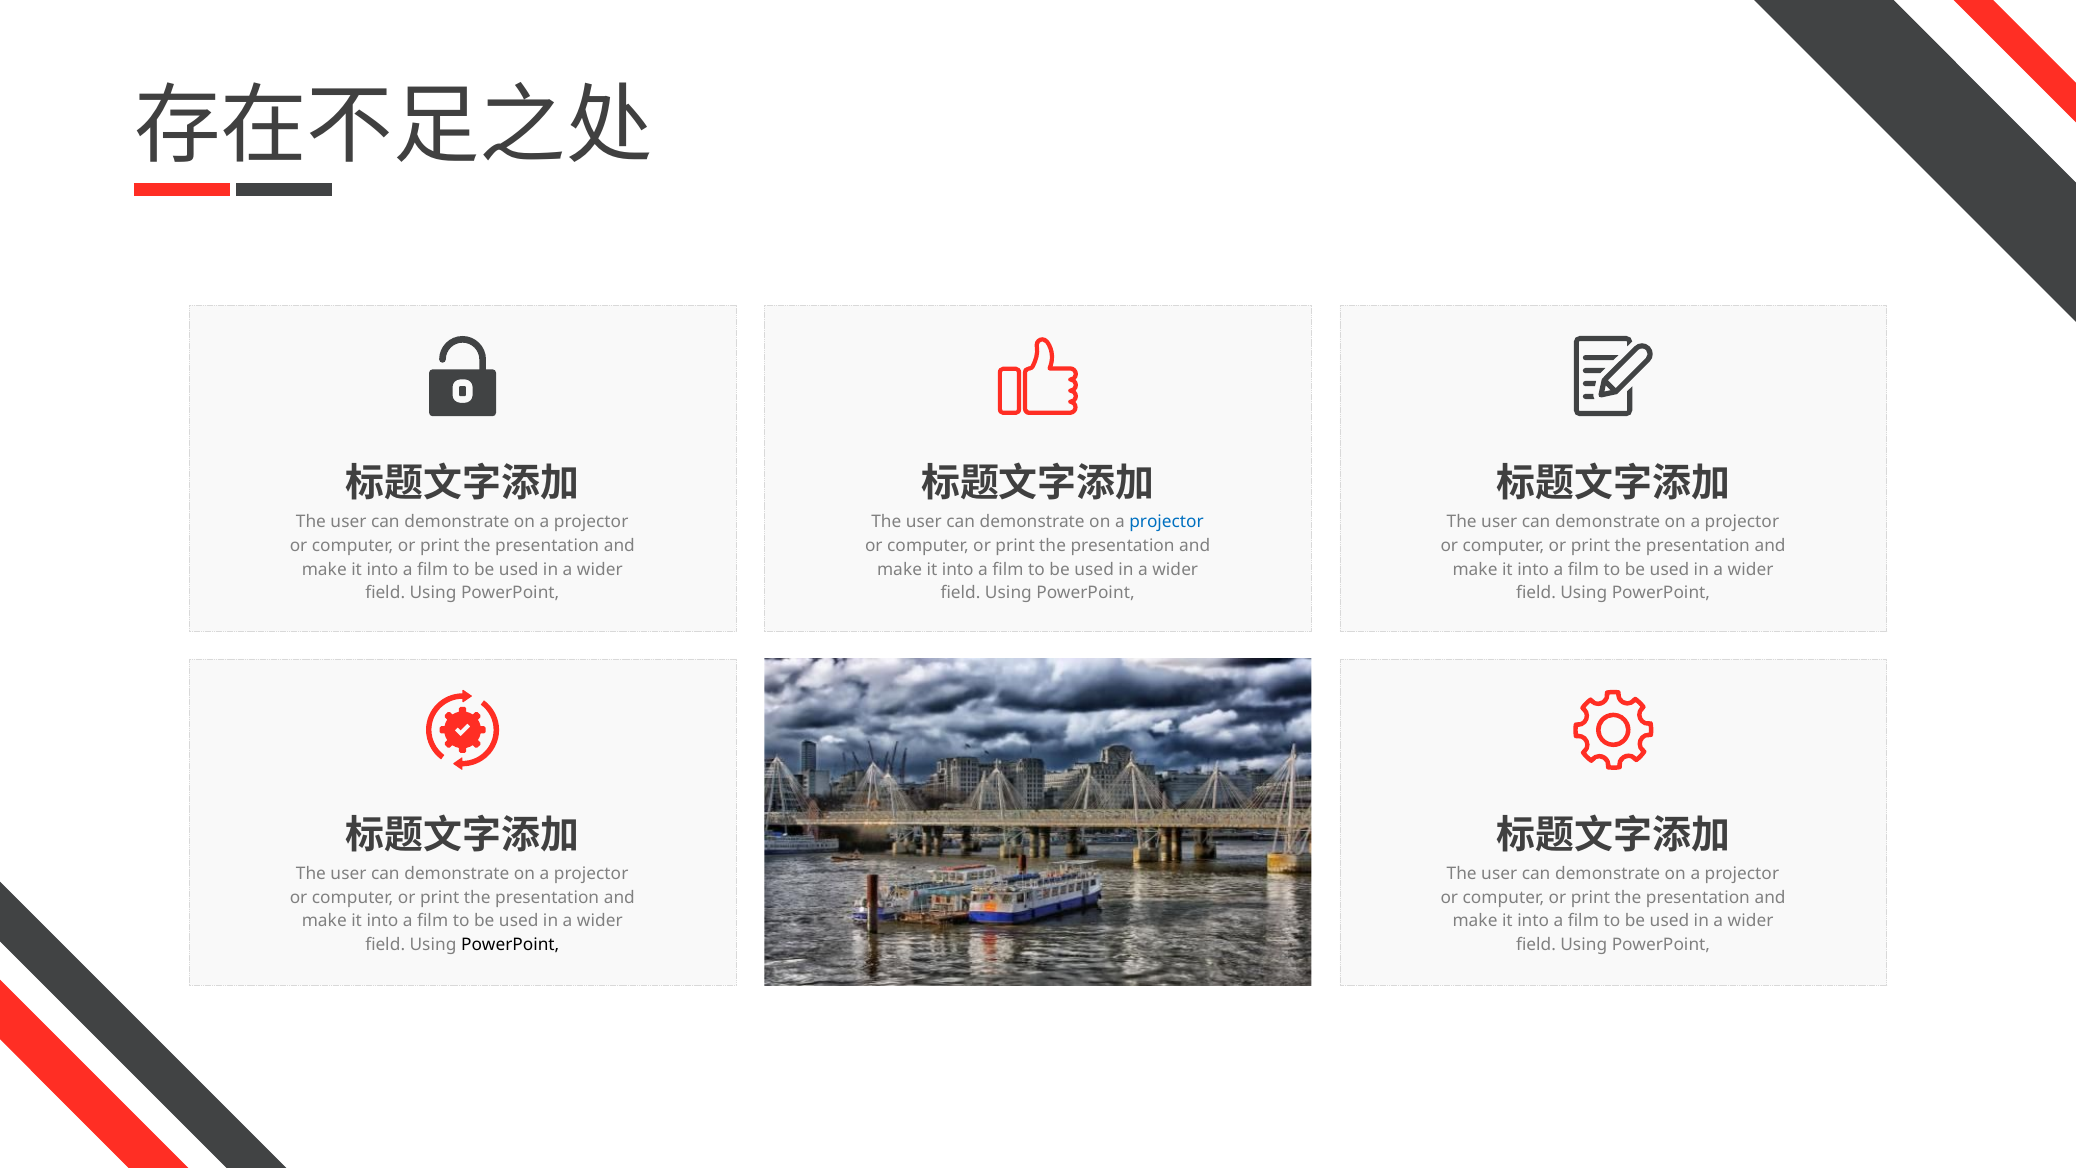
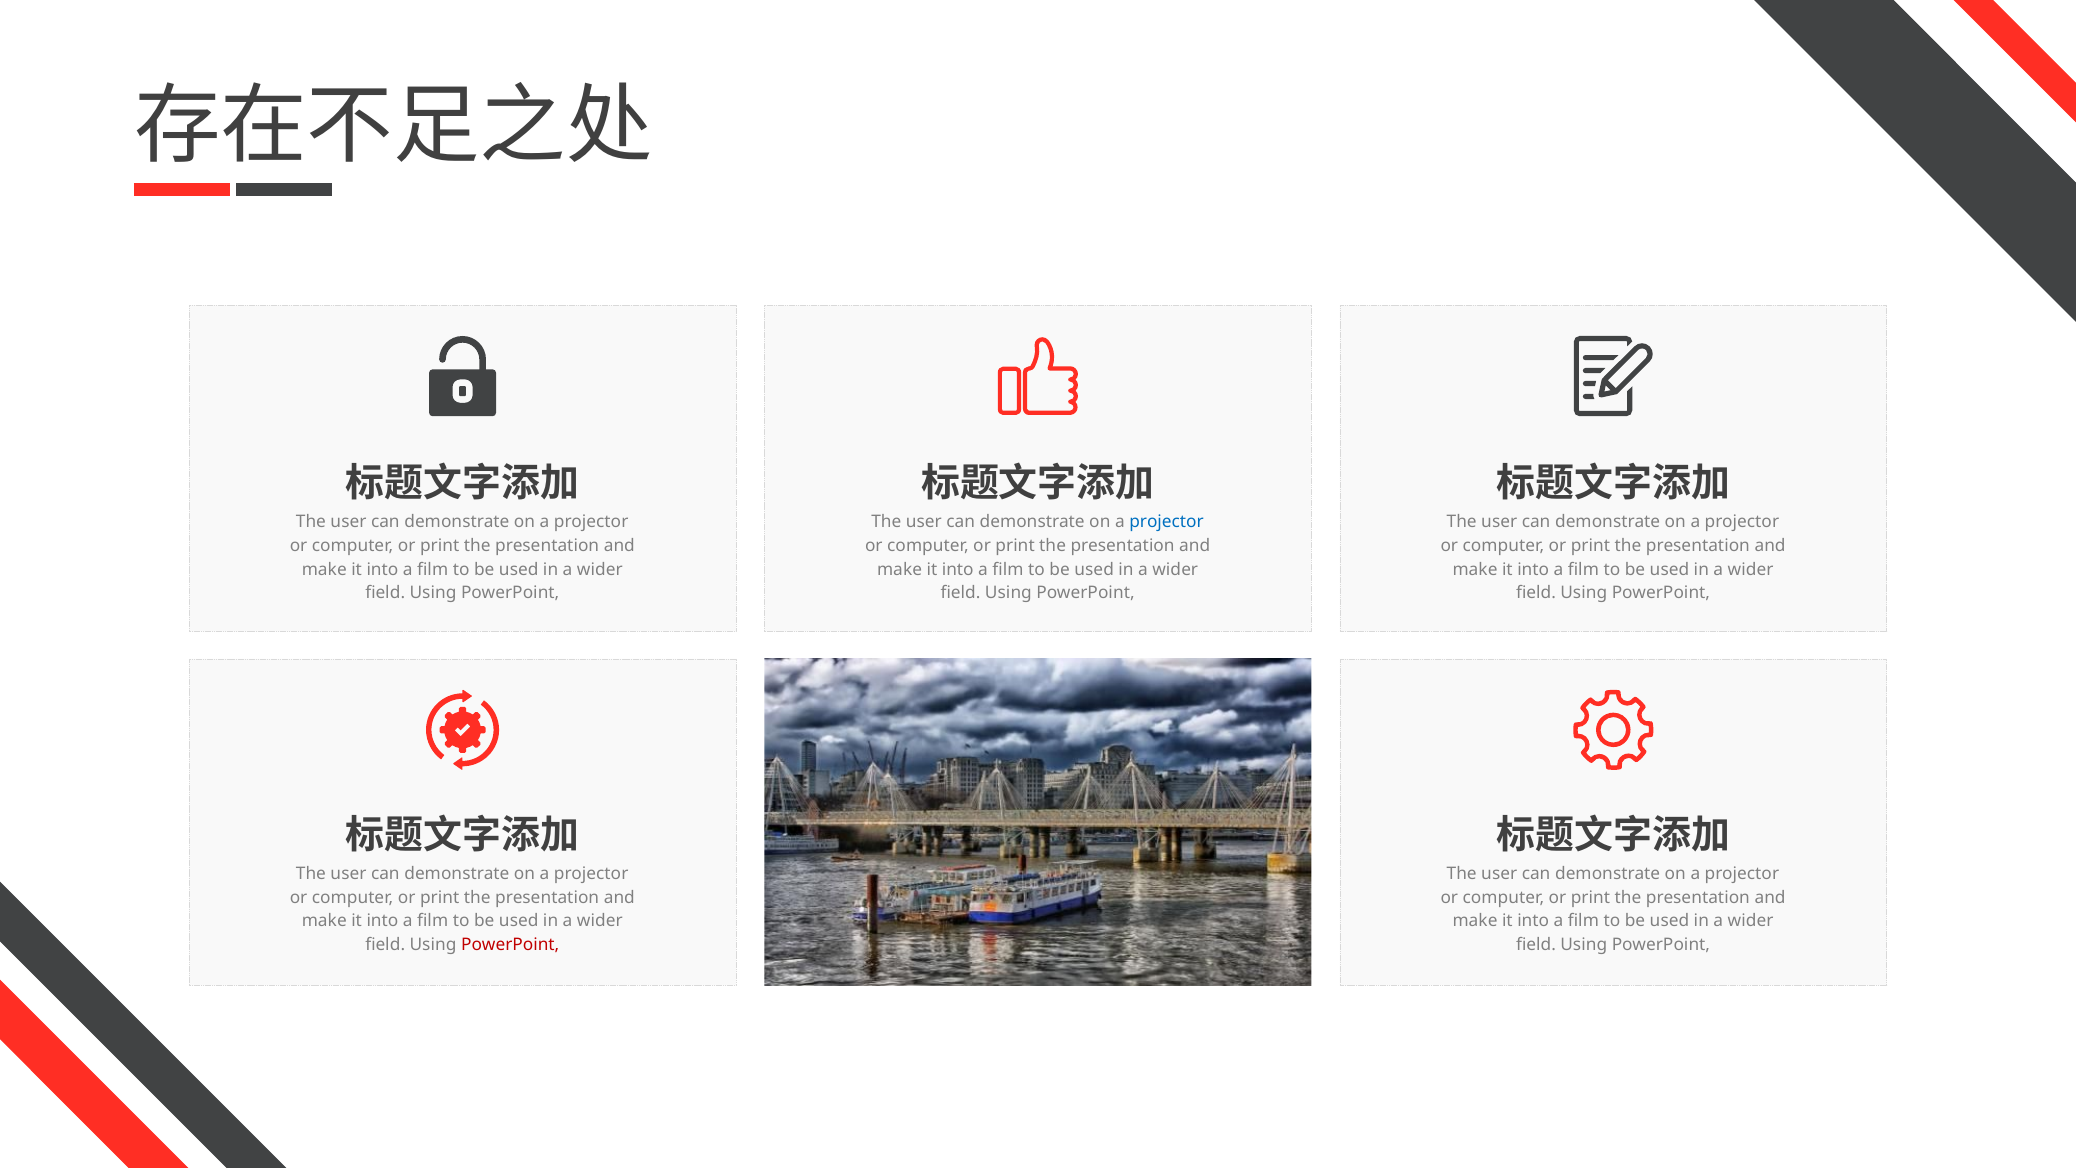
PowerPoint at (510, 945) colour: black -> red
